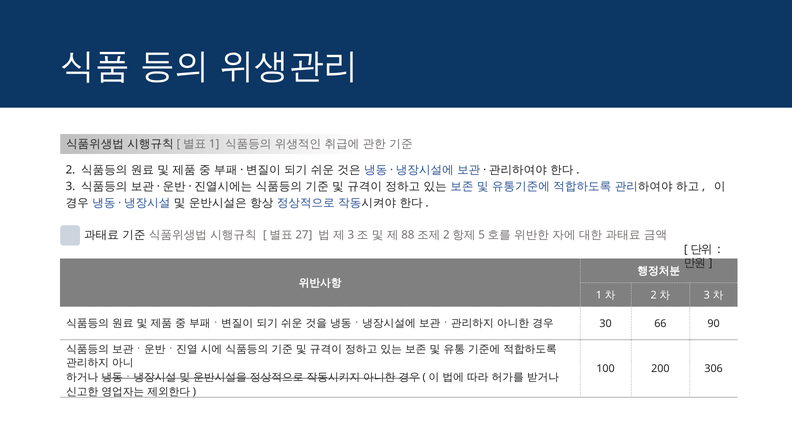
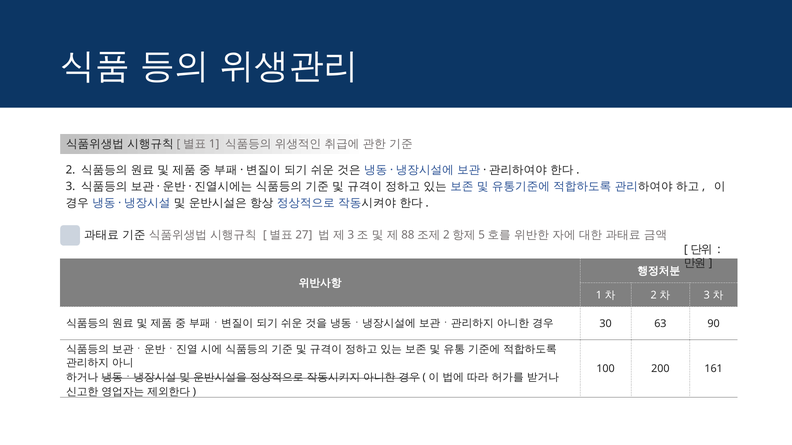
66: 66 -> 63
306: 306 -> 161
